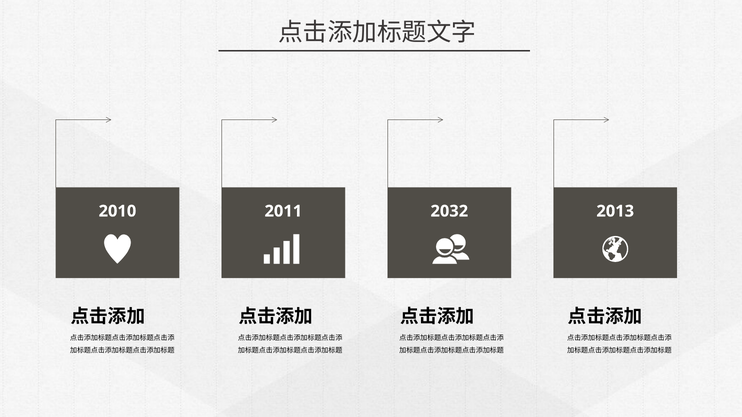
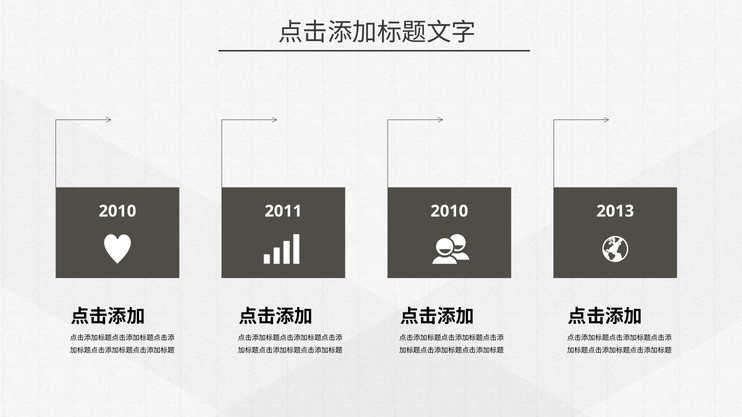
2032 at (449, 211): 2032 -> 2010
